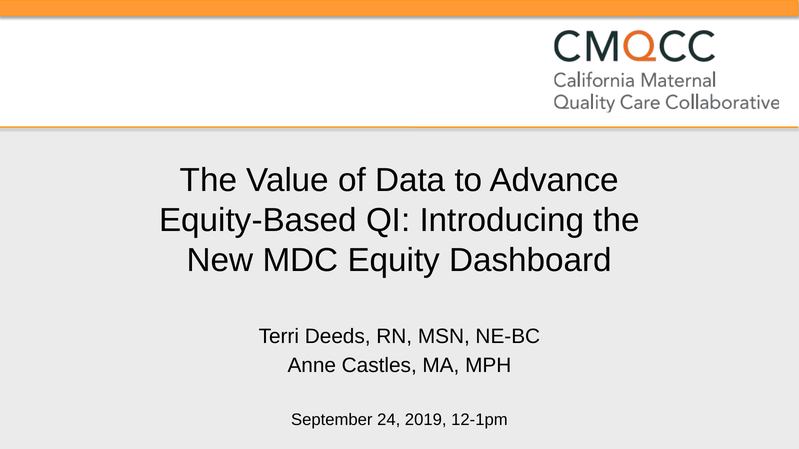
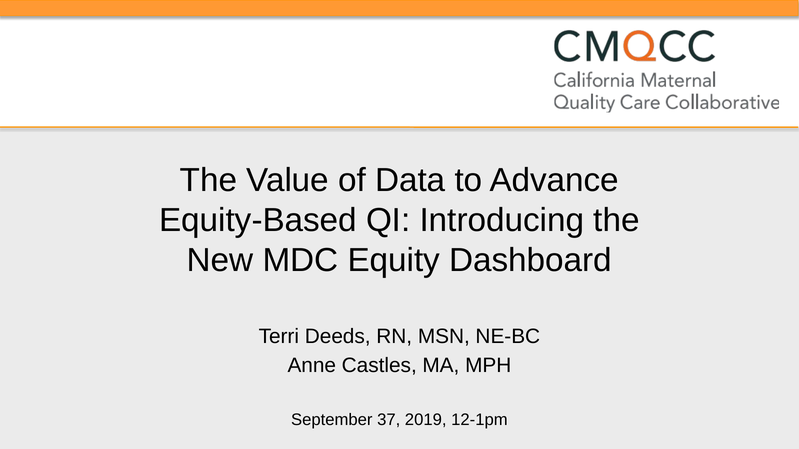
24: 24 -> 37
